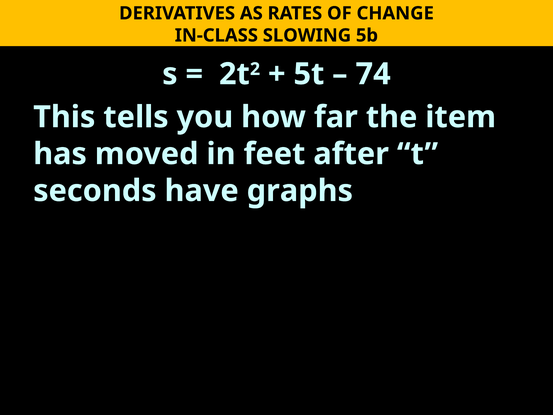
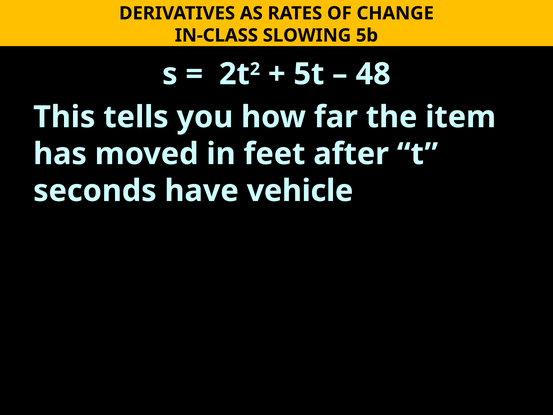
74: 74 -> 48
graphs: graphs -> vehicle
